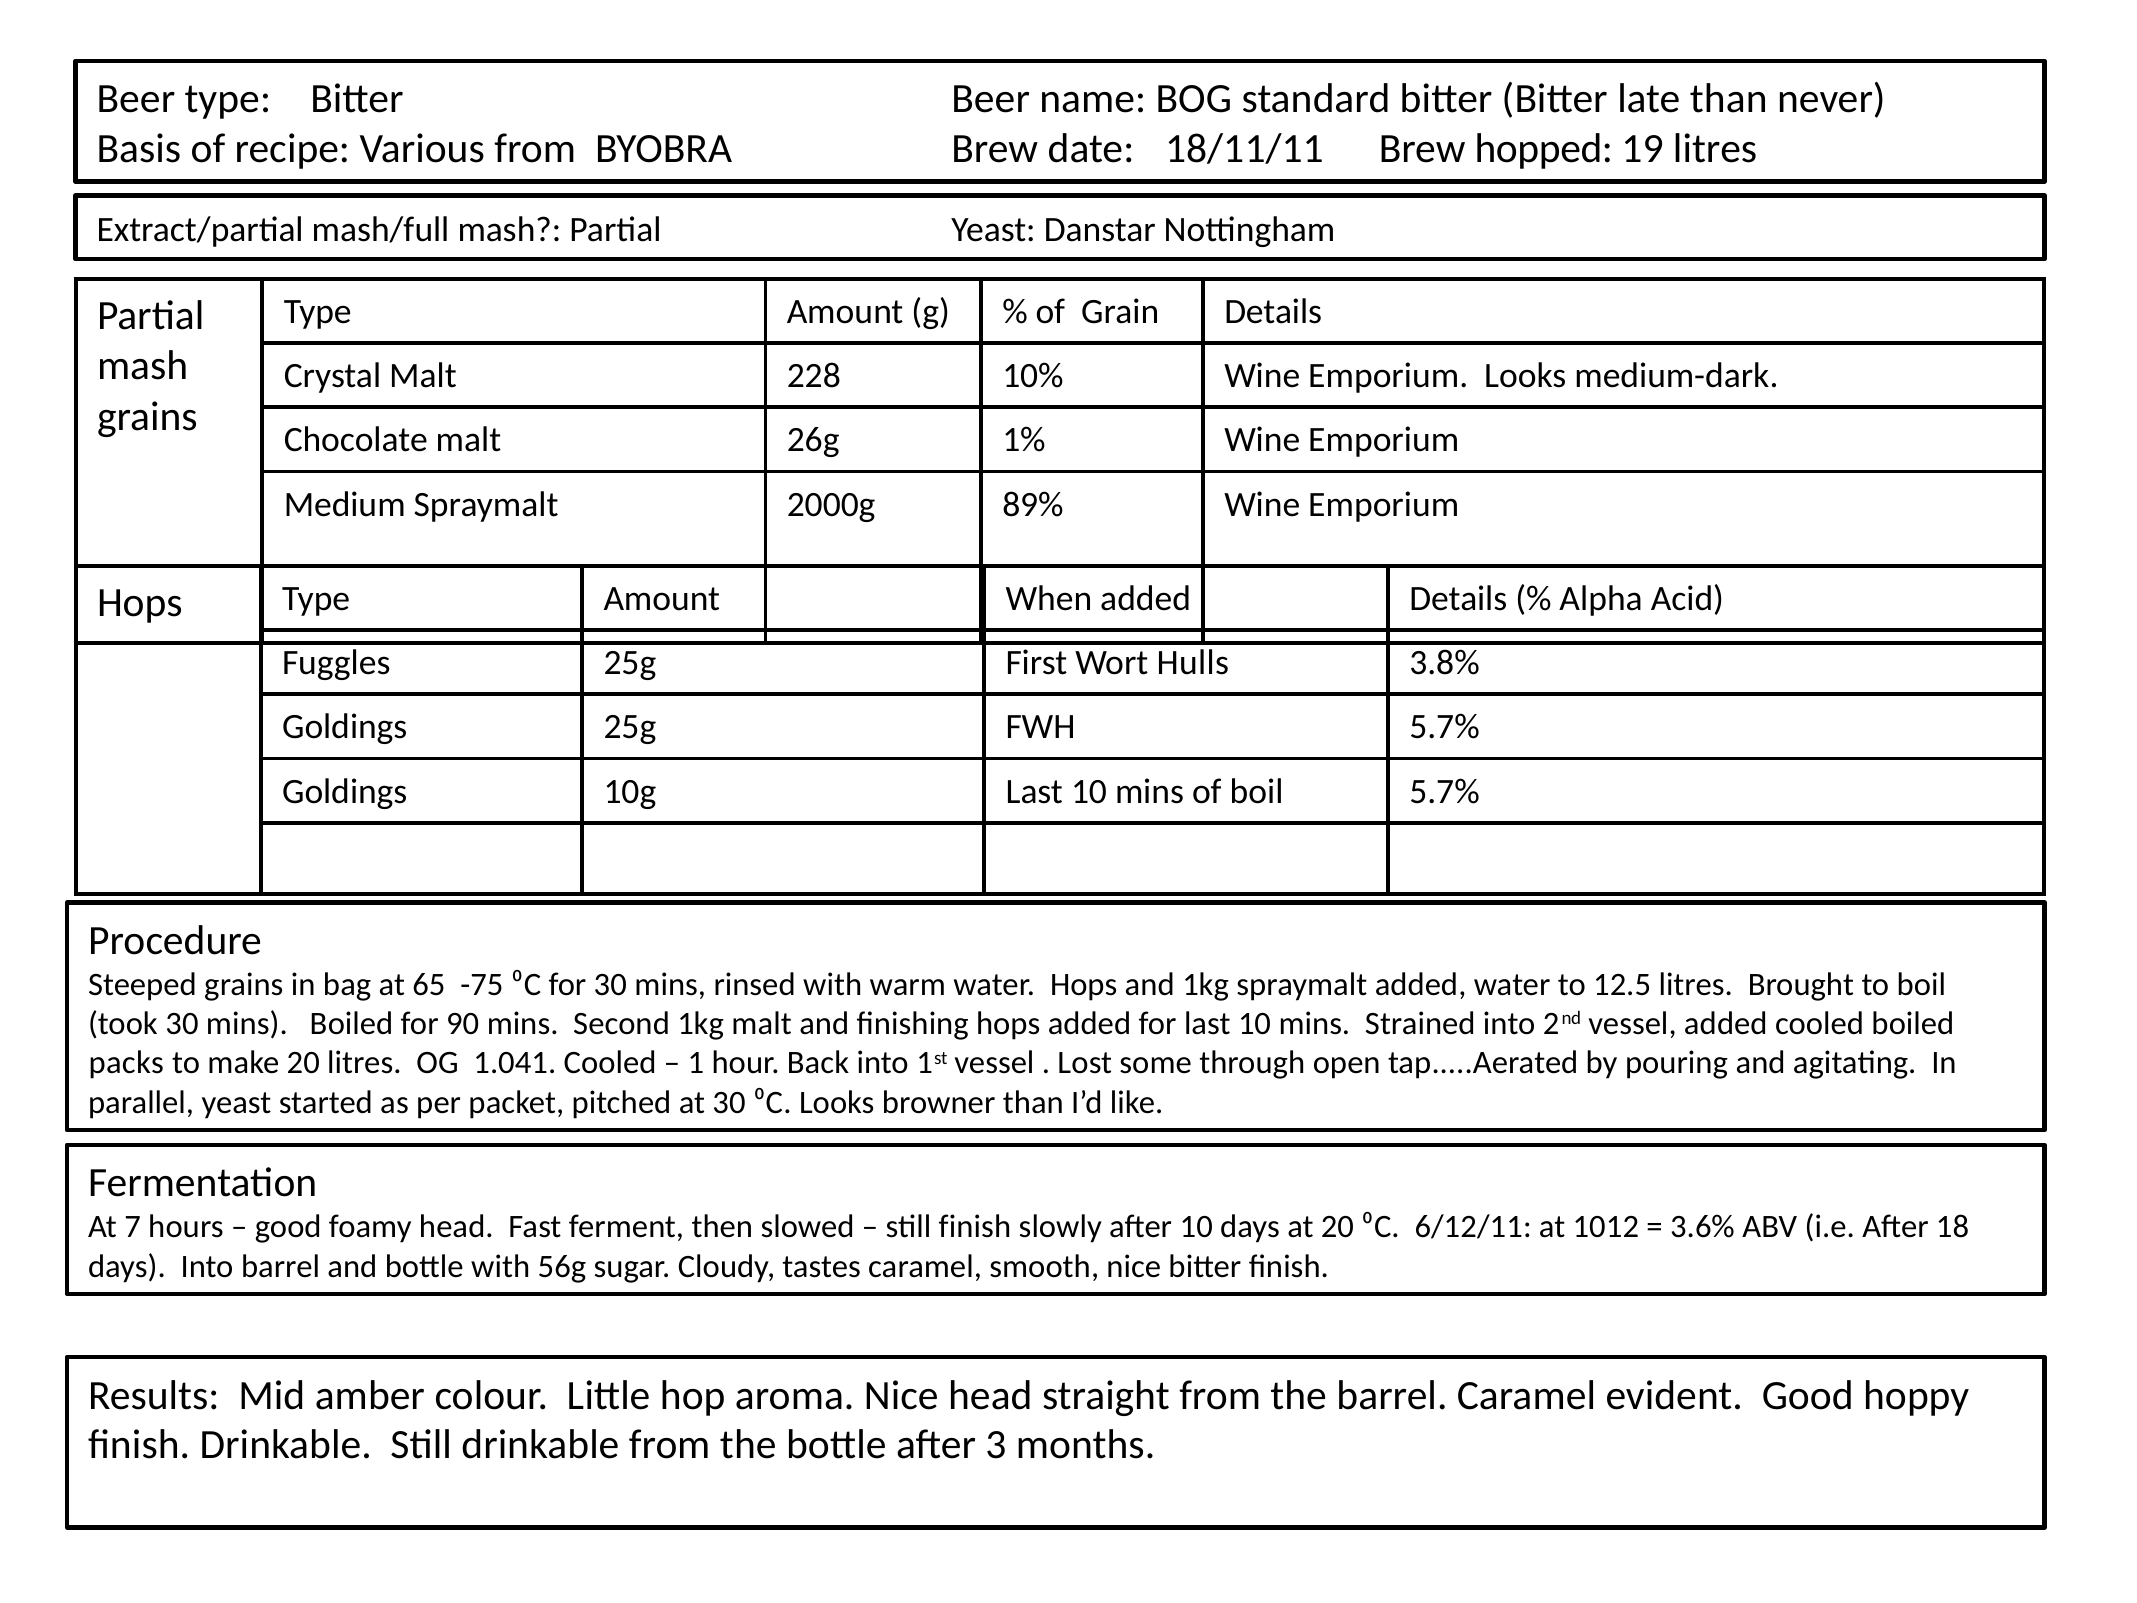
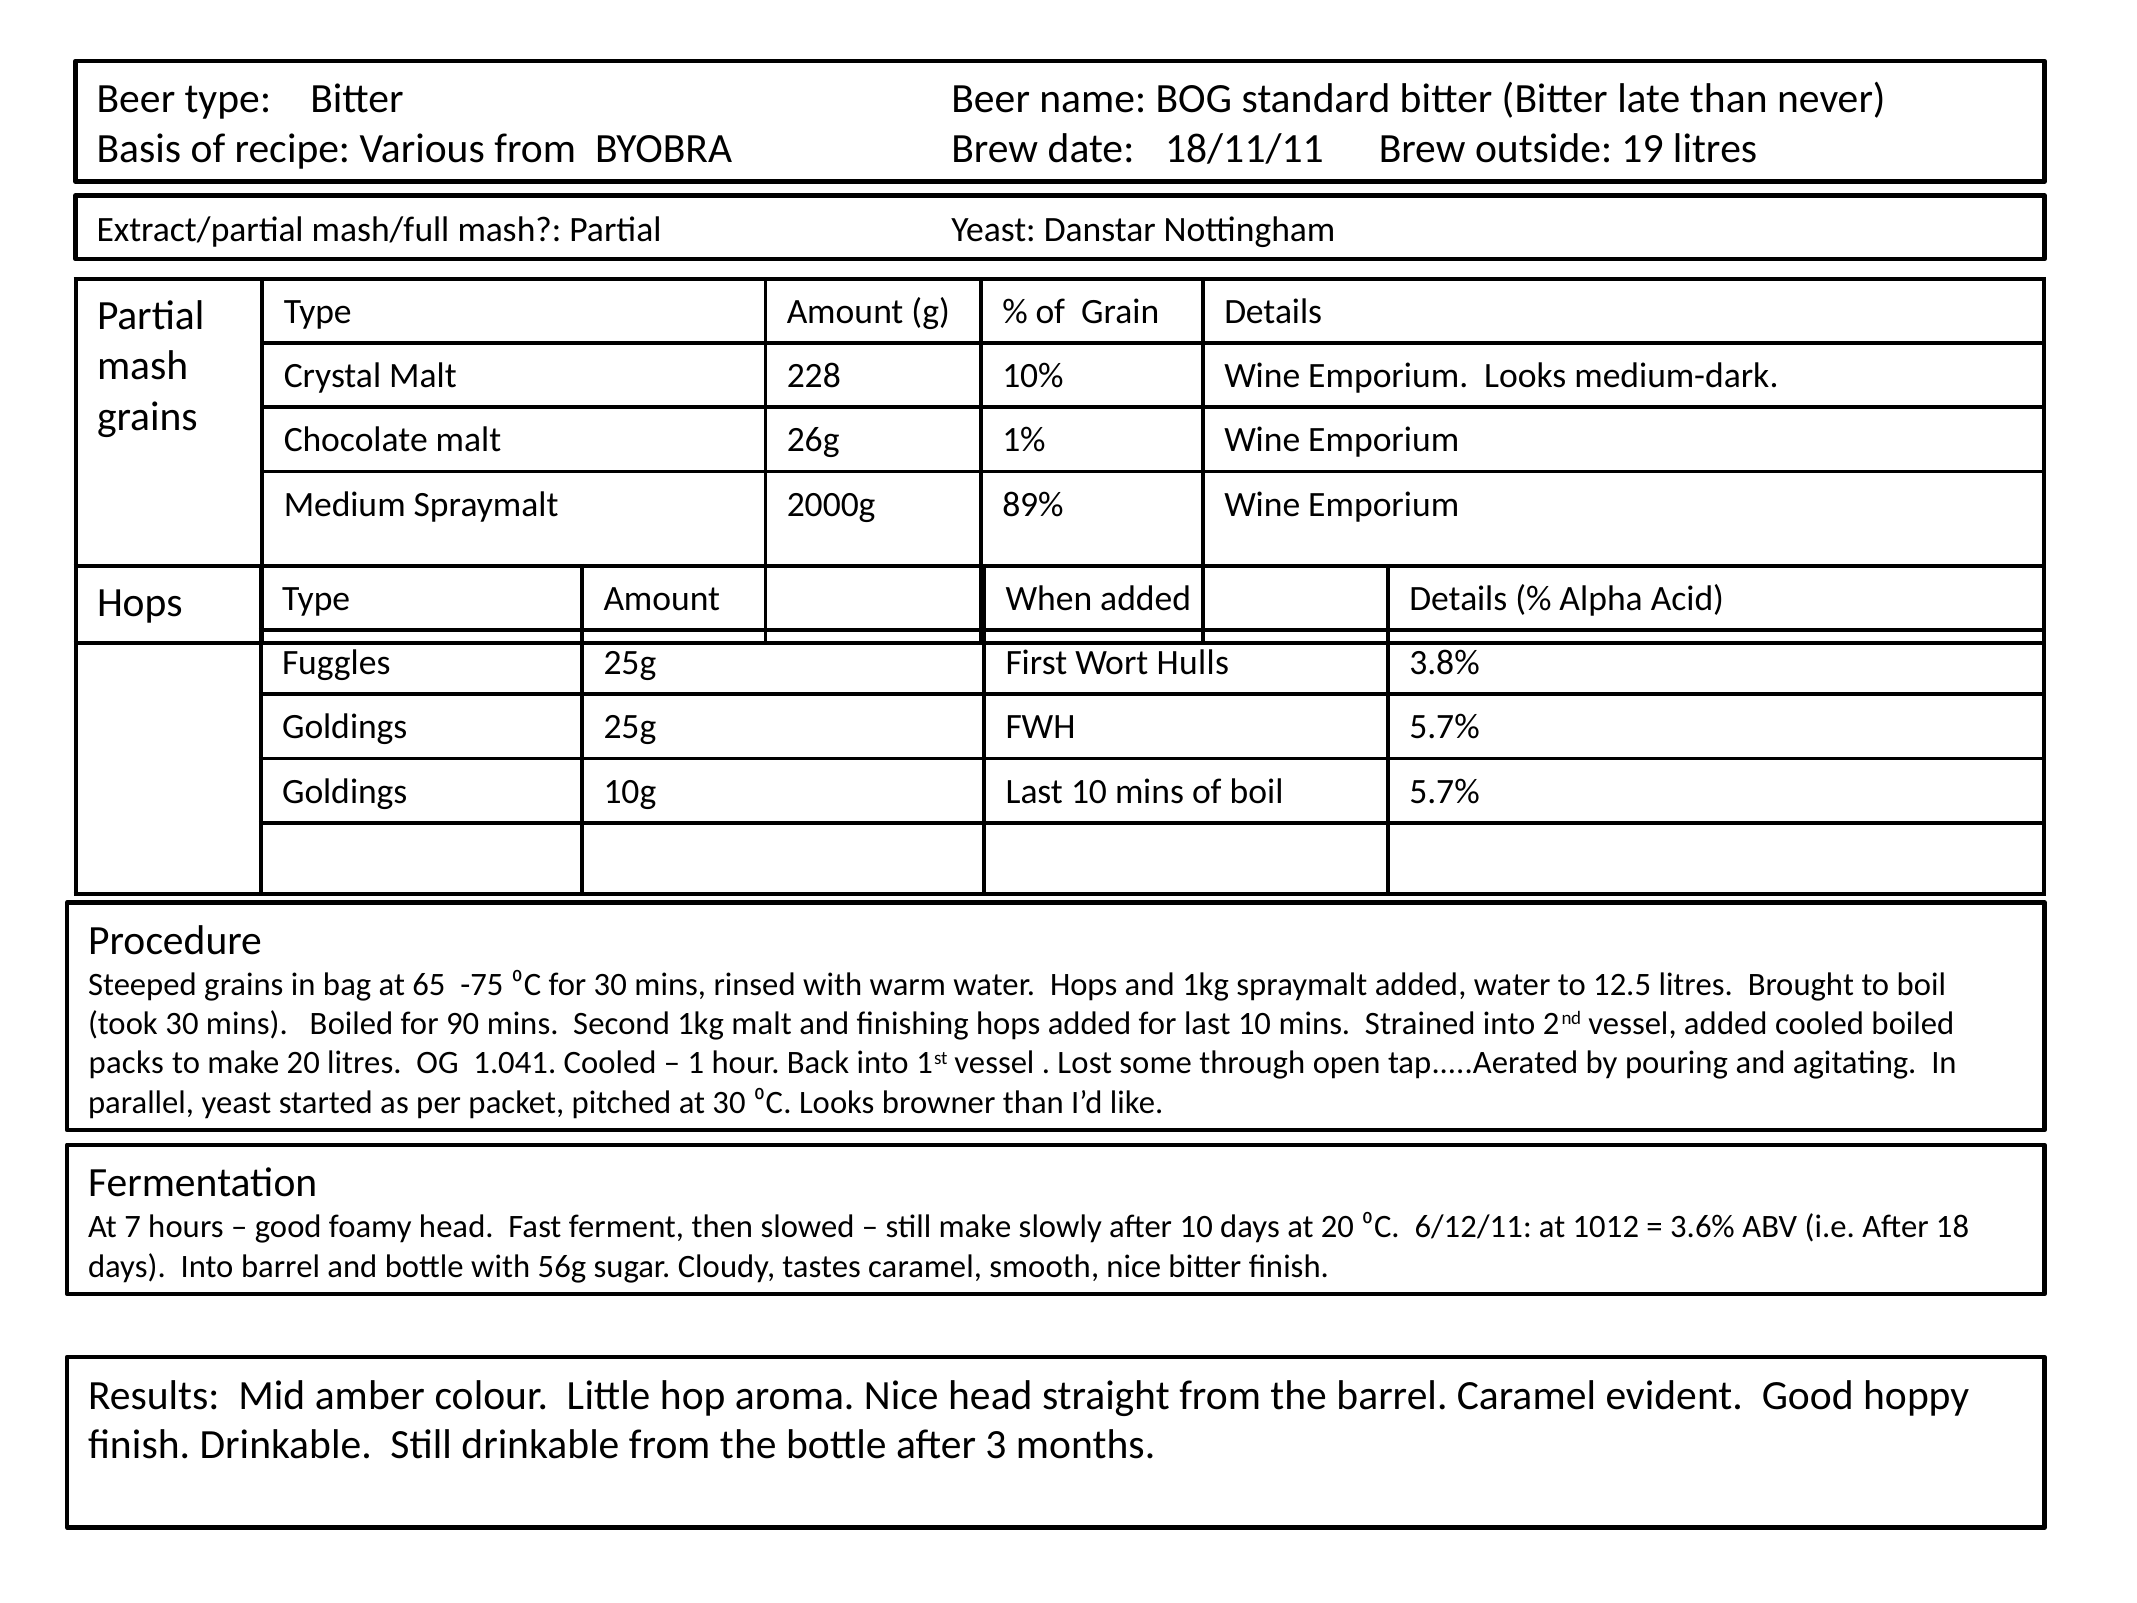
hopped: hopped -> outside
still finish: finish -> make
